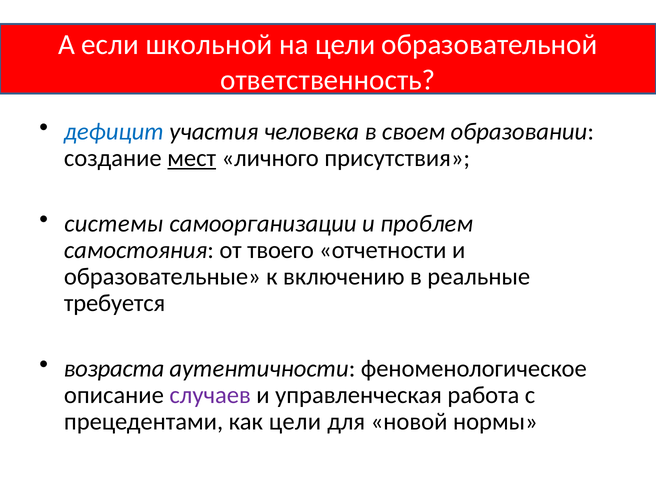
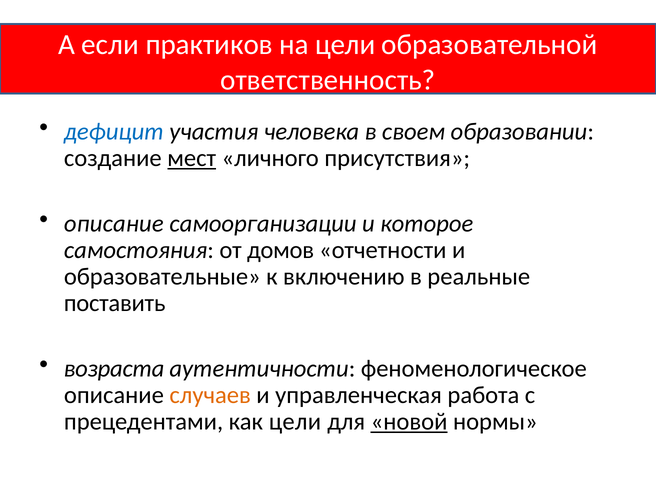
школьной: школьной -> практиков
системы at (114, 223): системы -> описание
проблем: проблем -> которое
твоего: твоего -> домов
требуется: требуется -> поставить
случаев colour: purple -> orange
новой underline: none -> present
